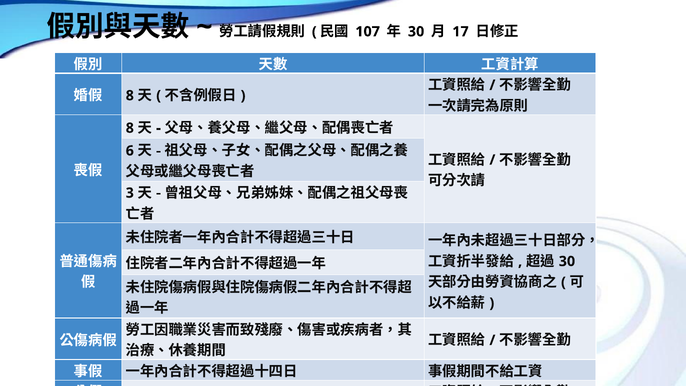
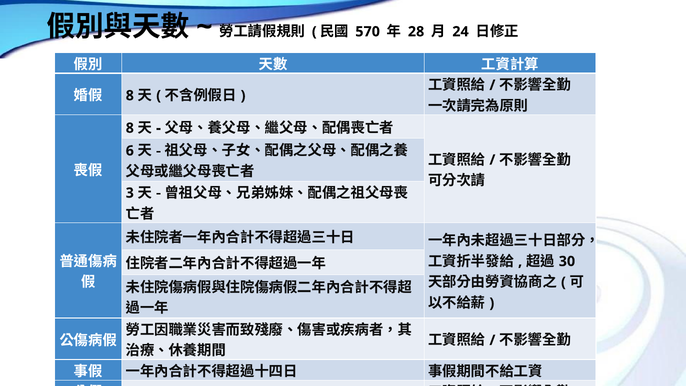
107: 107 -> 570
30 at (416, 32): 30 -> 28
17: 17 -> 24
